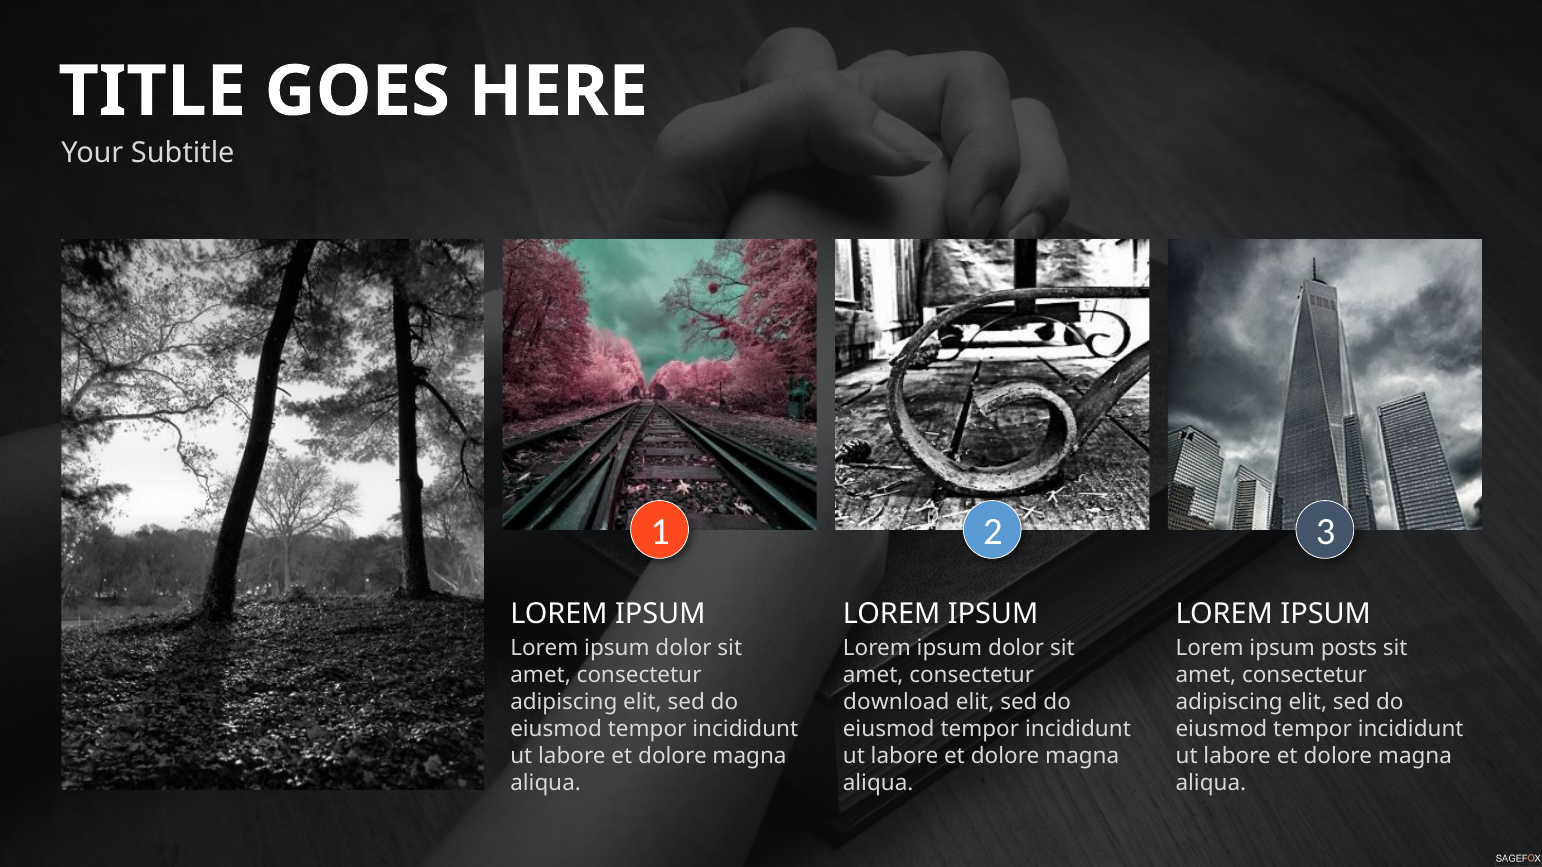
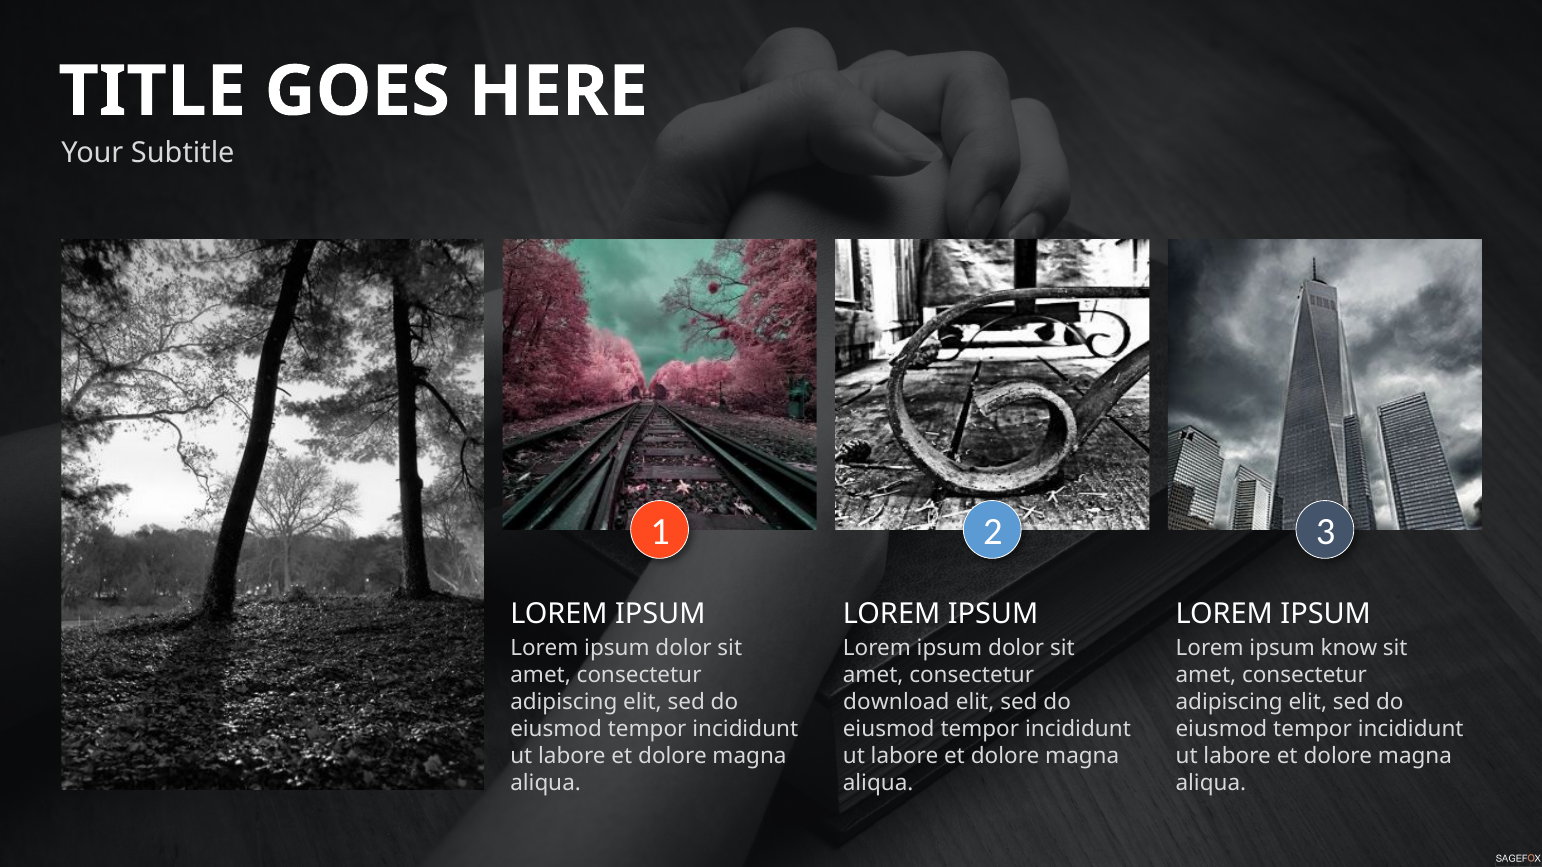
posts: posts -> know
